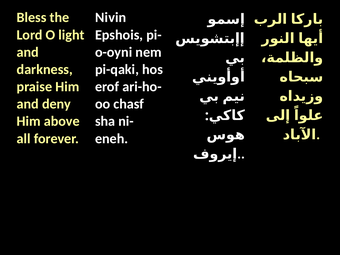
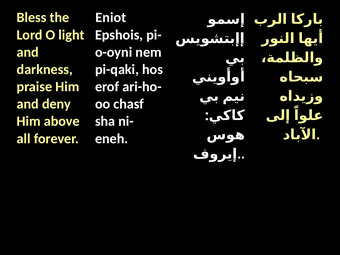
Nivin: Nivin -> Eniot
